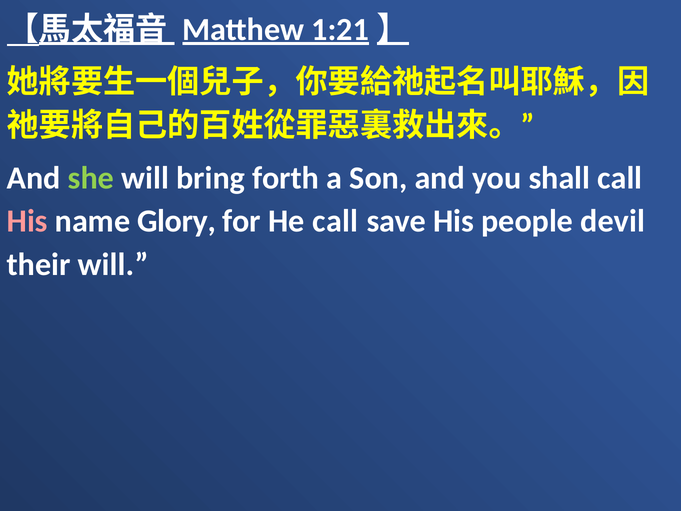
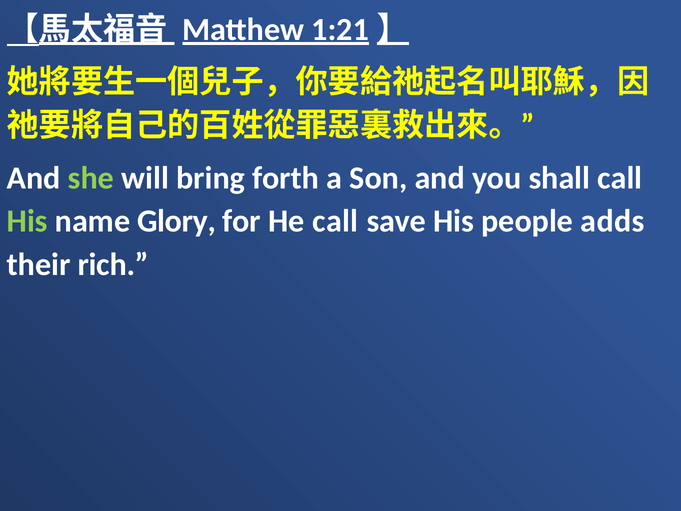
His at (27, 221) colour: pink -> light green
devil: devil -> adds
their will: will -> rich
